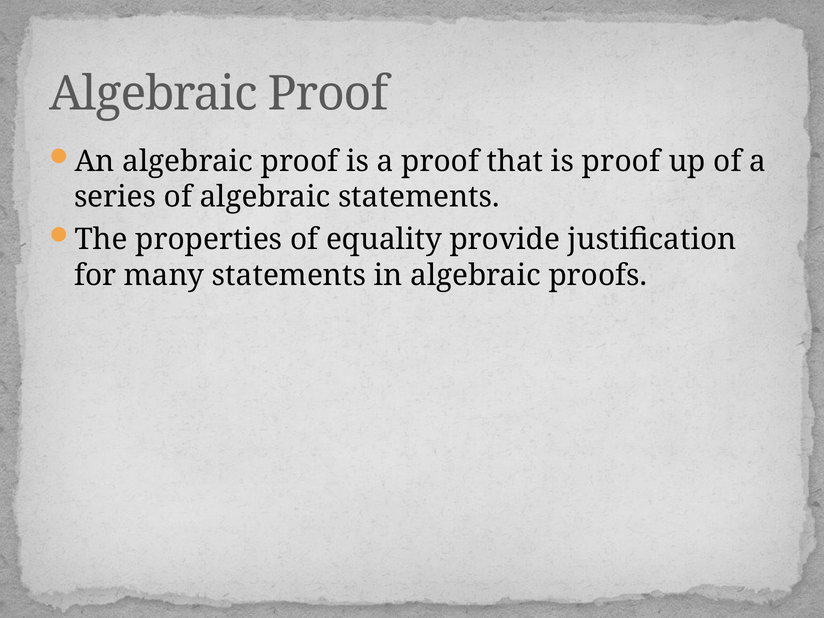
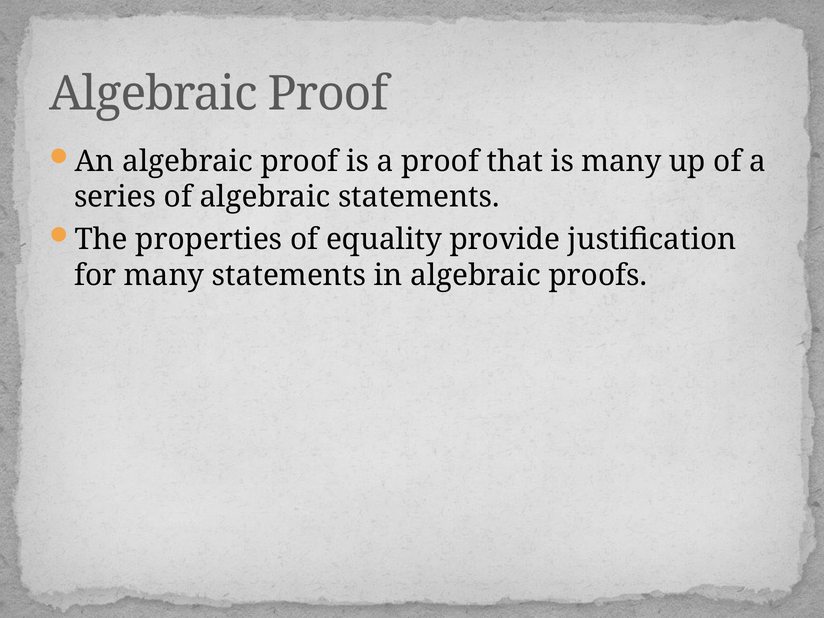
is proof: proof -> many
